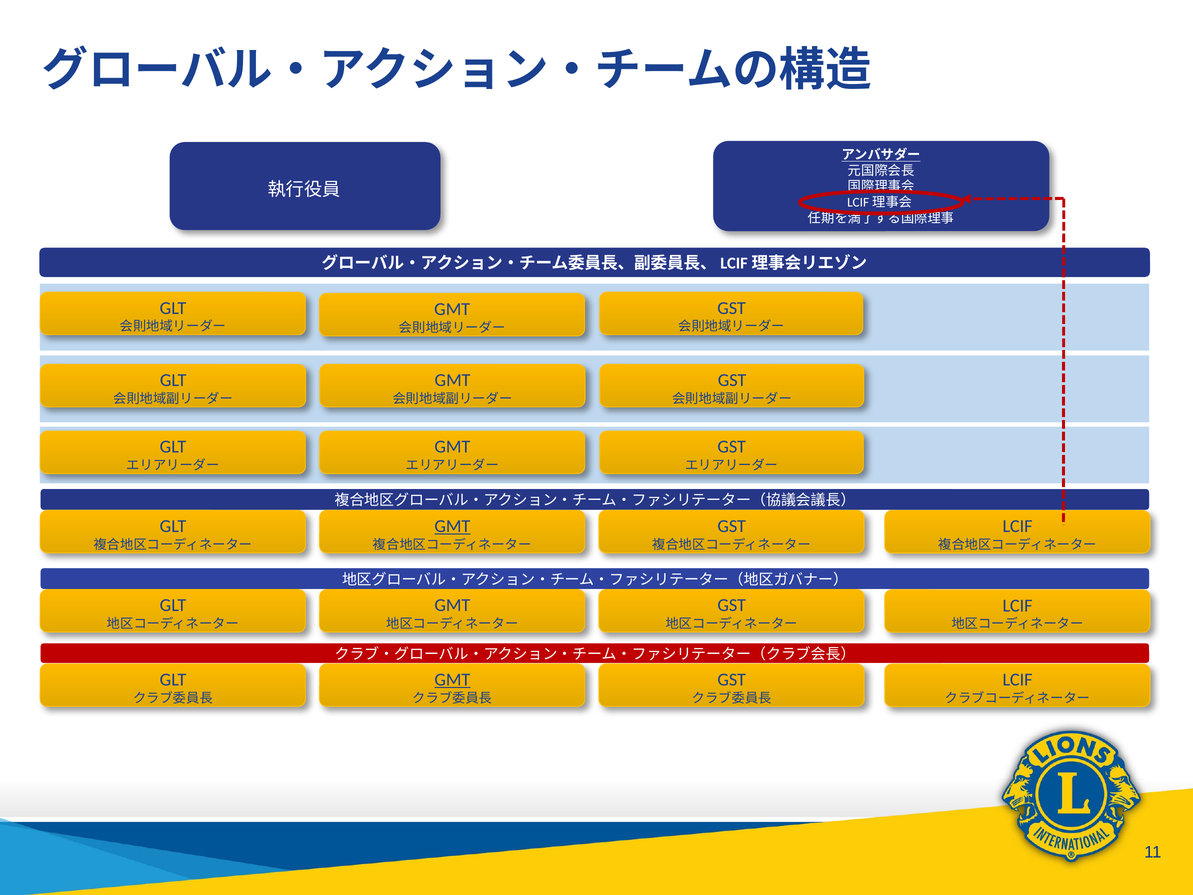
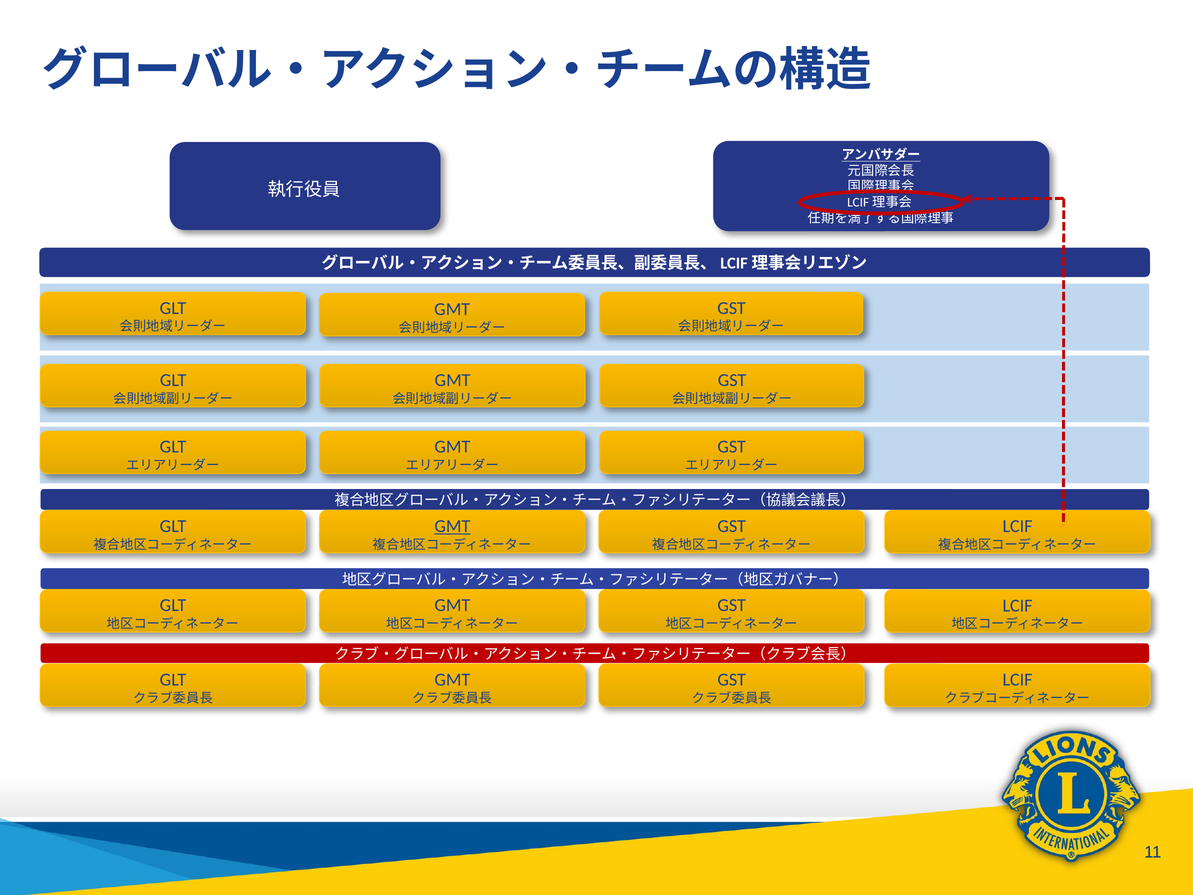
GMT at (452, 680) underline: present -> none
